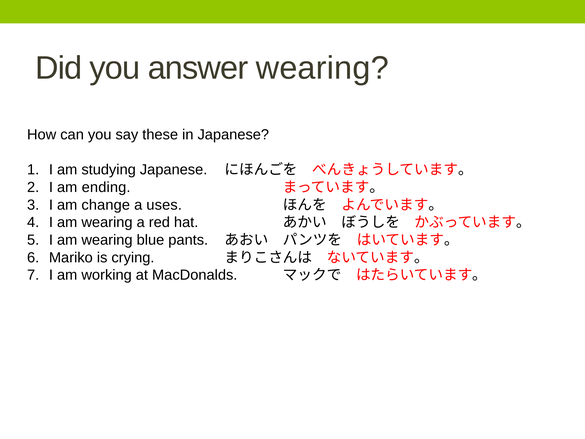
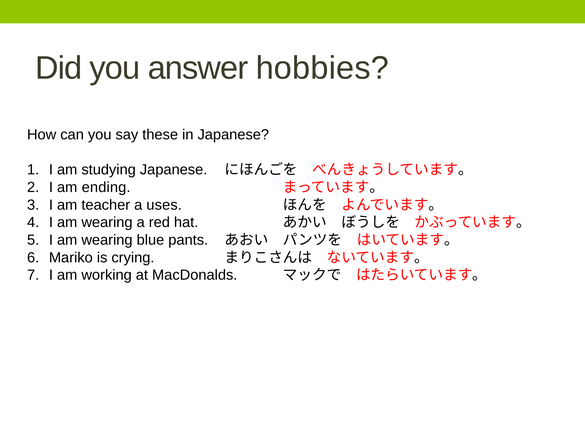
answer wearing: wearing -> hobbies
change: change -> teacher
